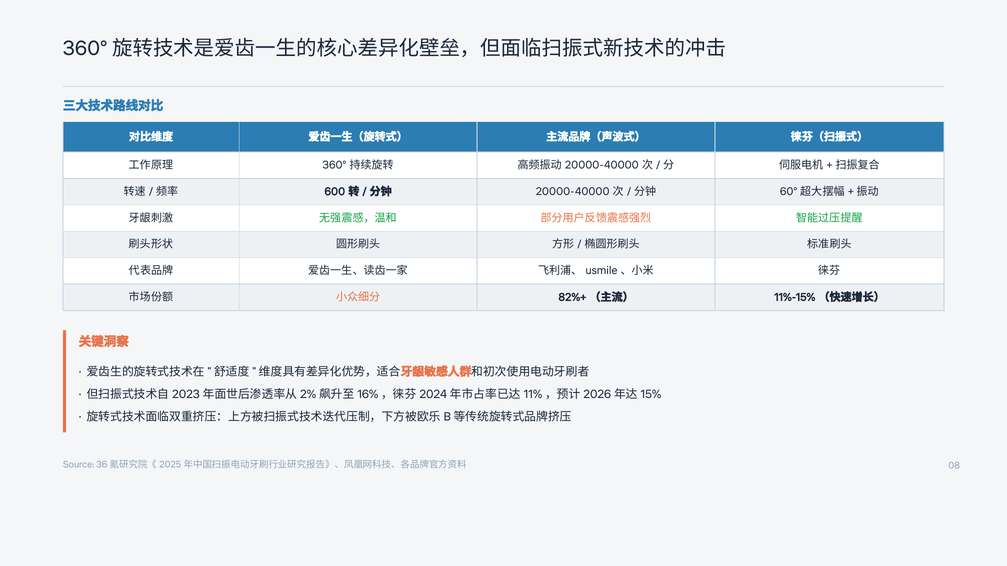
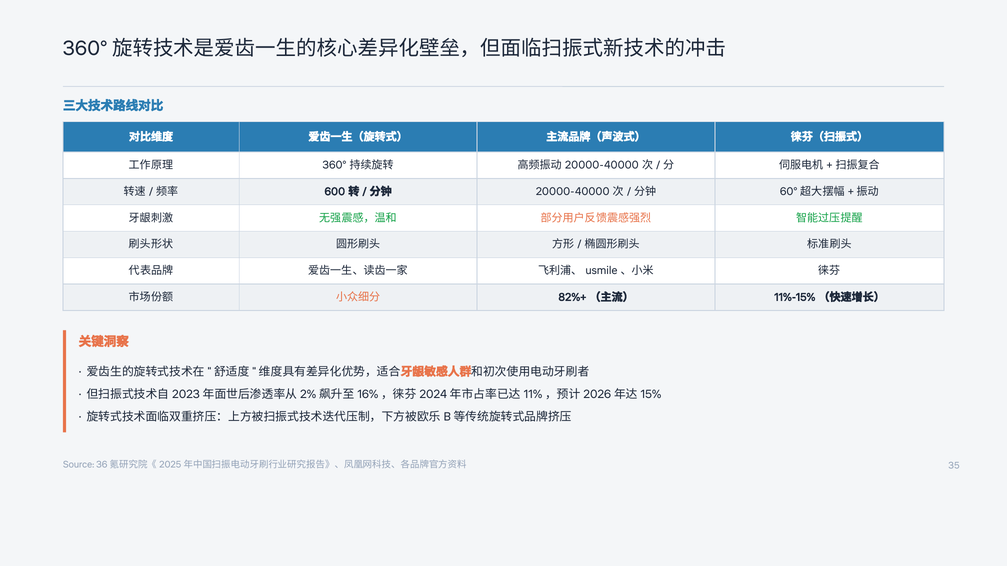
08: 08 -> 35
